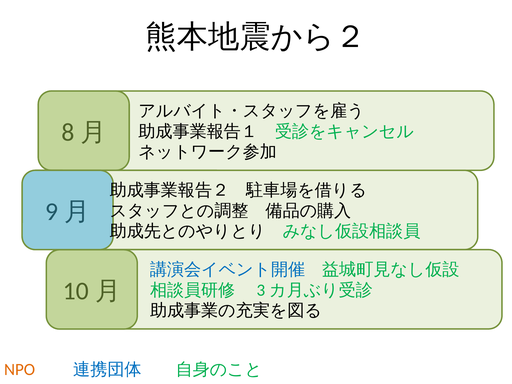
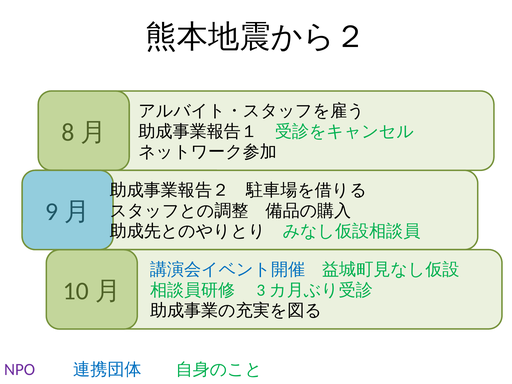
NPO colour: orange -> purple
